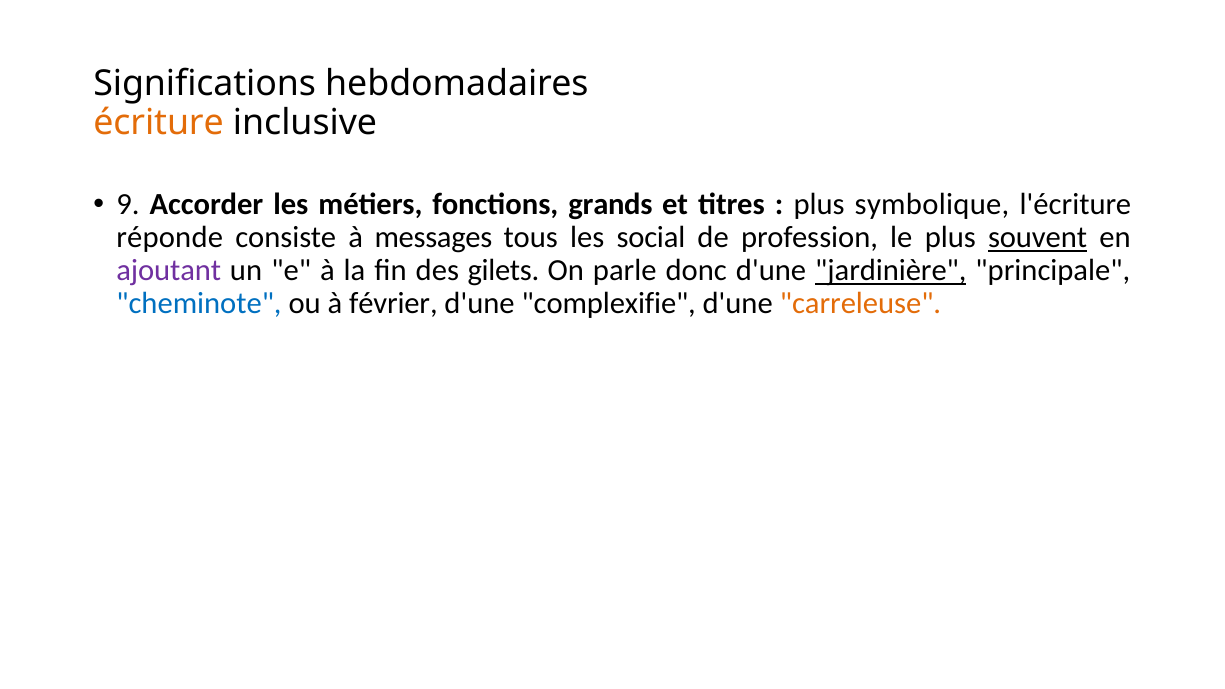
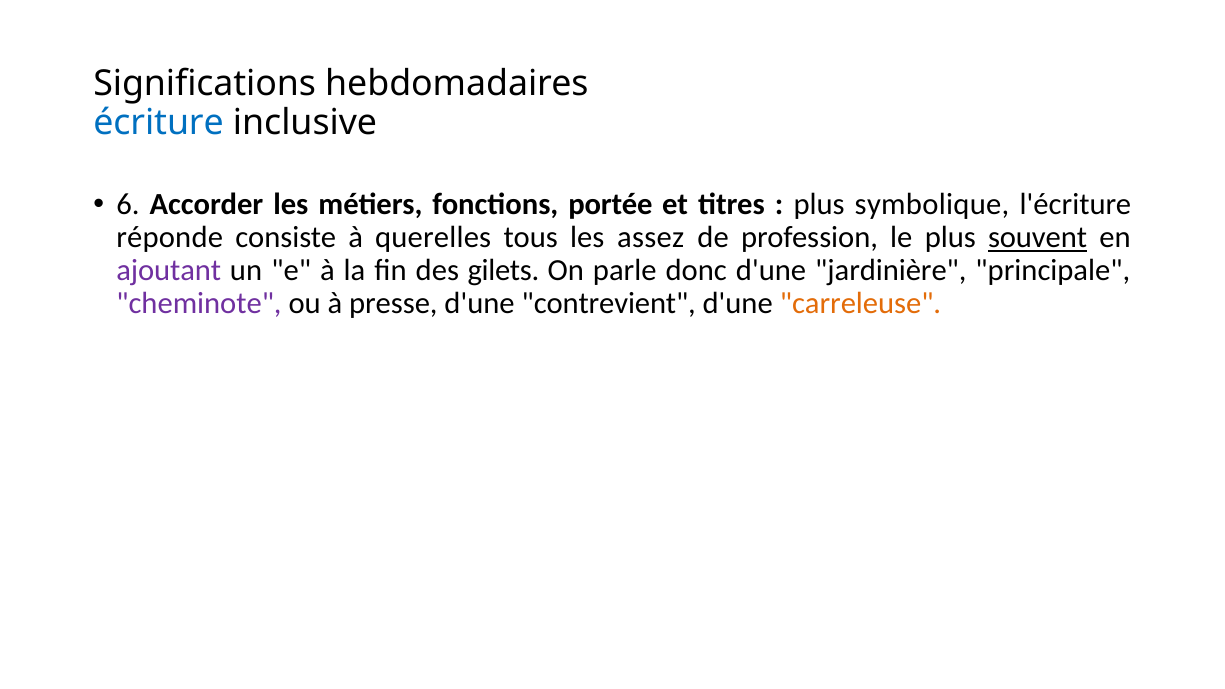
écriture colour: orange -> blue
9: 9 -> 6
grands: grands -> portée
messages: messages -> querelles
social: social -> assez
jardinière underline: present -> none
cheminote colour: blue -> purple
février: février -> presse
complexifie: complexifie -> contrevient
